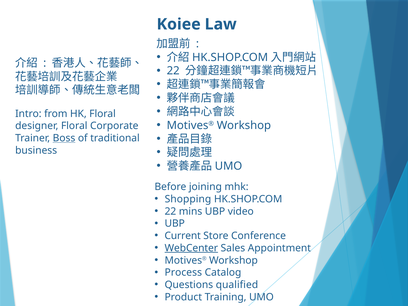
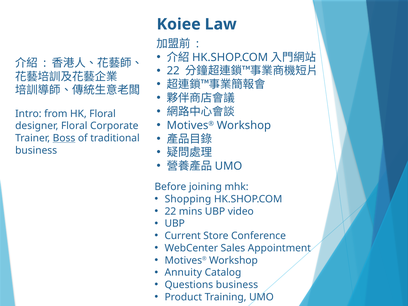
WebCenter underline: present -> none
Process: Process -> Annuity
Questions qualified: qualified -> business
